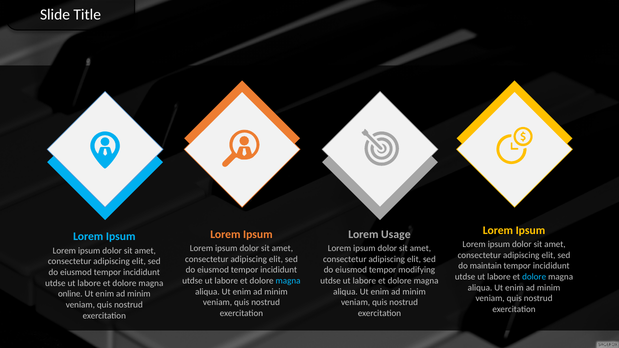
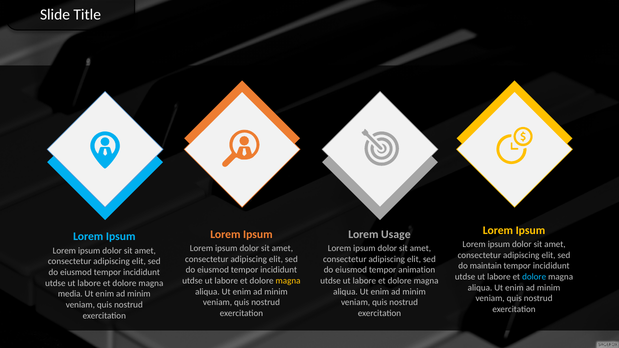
modifying: modifying -> animation
magna at (288, 281) colour: light blue -> yellow
online: online -> media
